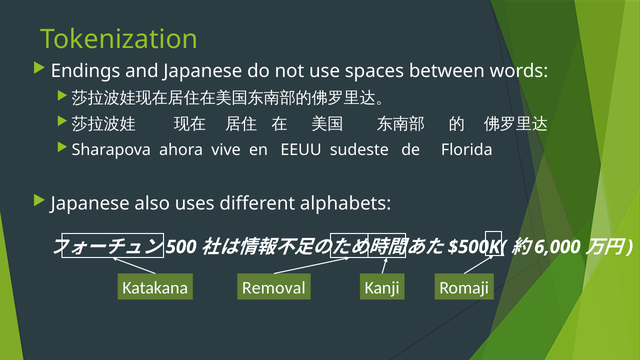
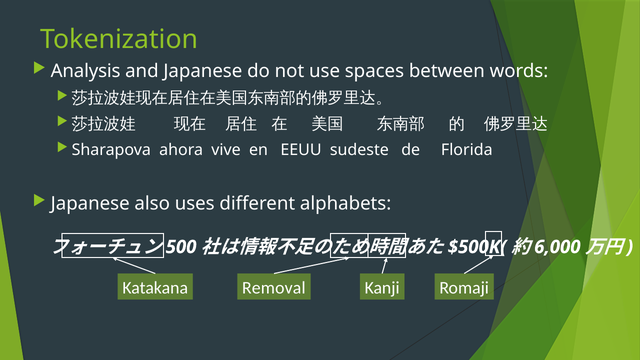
Endings: Endings -> Analysis
